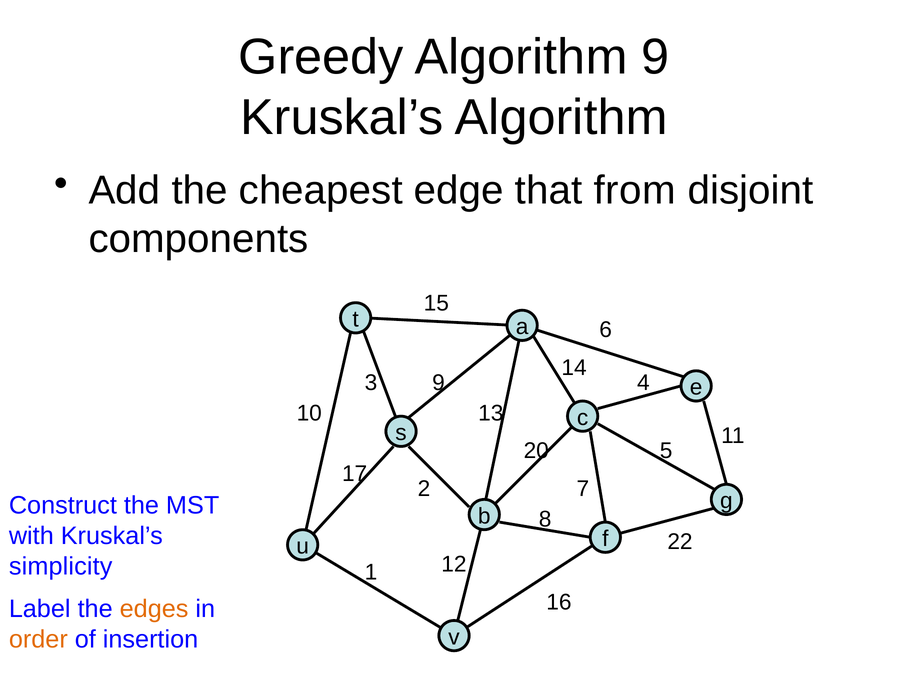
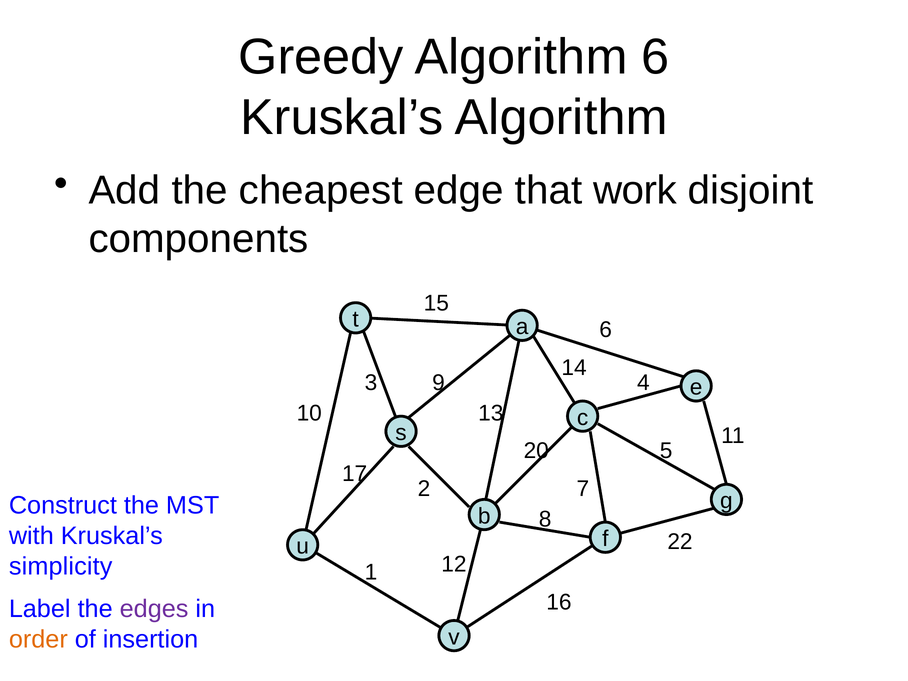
Algorithm 9: 9 -> 6
from: from -> work
edges colour: orange -> purple
